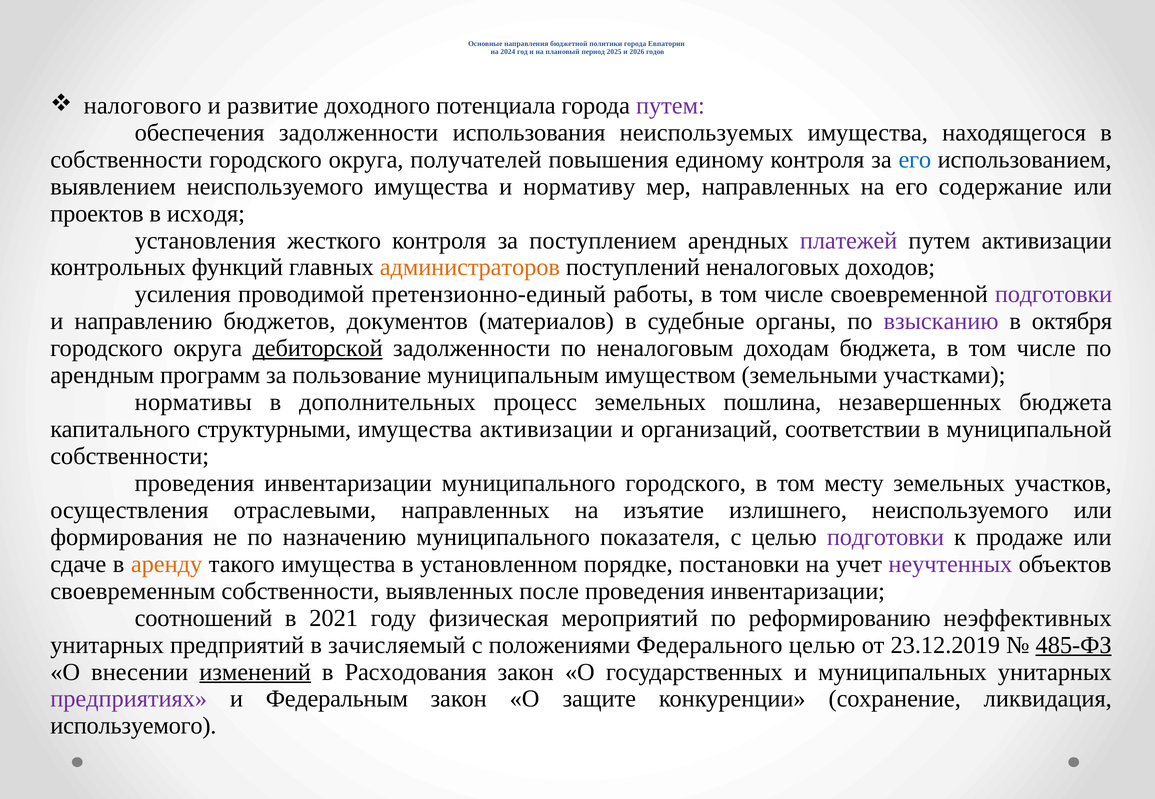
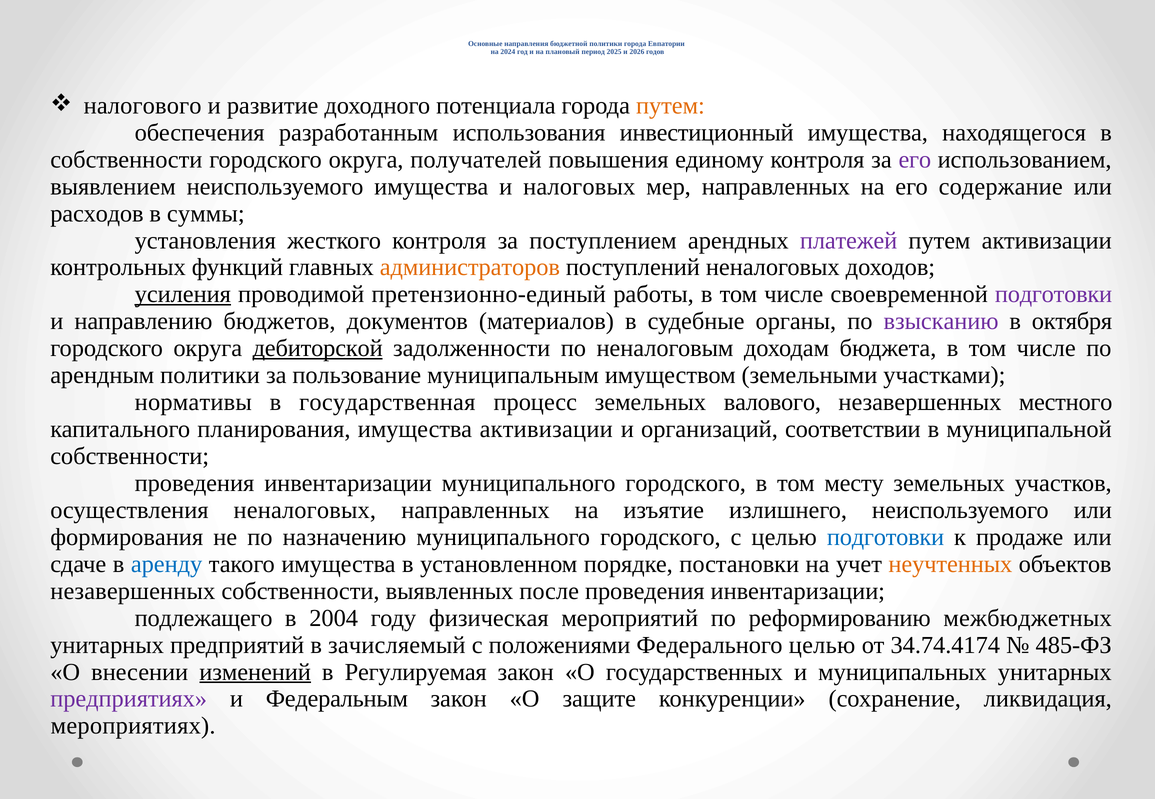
путем at (670, 106) colour: purple -> orange
обеспечения задолженности: задолженности -> разработанным
неиспользуемых: неиспользуемых -> инвестиционный
его at (915, 160) colour: blue -> purple
нормативу: нормативу -> налоговых
проектов: проектов -> расходов
исходя: исходя -> суммы
усиления underline: none -> present
арендным программ: программ -> политики
дополнительных: дополнительных -> государственная
пошлина: пошлина -> валового
незавершенных бюджета: бюджета -> местного
структурными: структурными -> планирования
осуществления отраслевыми: отраслевыми -> неналоговых
назначению муниципального показателя: показателя -> городского
подготовки at (886, 538) colour: purple -> blue
аренду colour: orange -> blue
неучтенных colour: purple -> orange
своевременным at (133, 591): своевременным -> незавершенных
соотношений: соотношений -> подлежащего
2021: 2021 -> 2004
неэффективных: неэффективных -> межбюджетных
23.12.2019: 23.12.2019 -> 34.74.4174
485-ФЗ underline: present -> none
Расходования: Расходования -> Регулируемая
используемого: используемого -> мероприятиях
